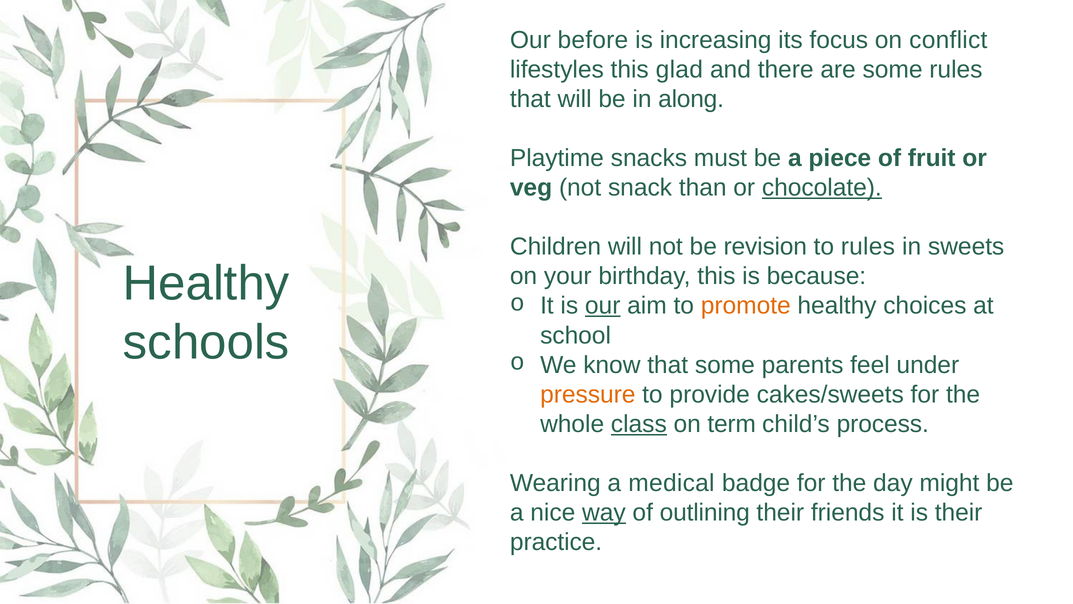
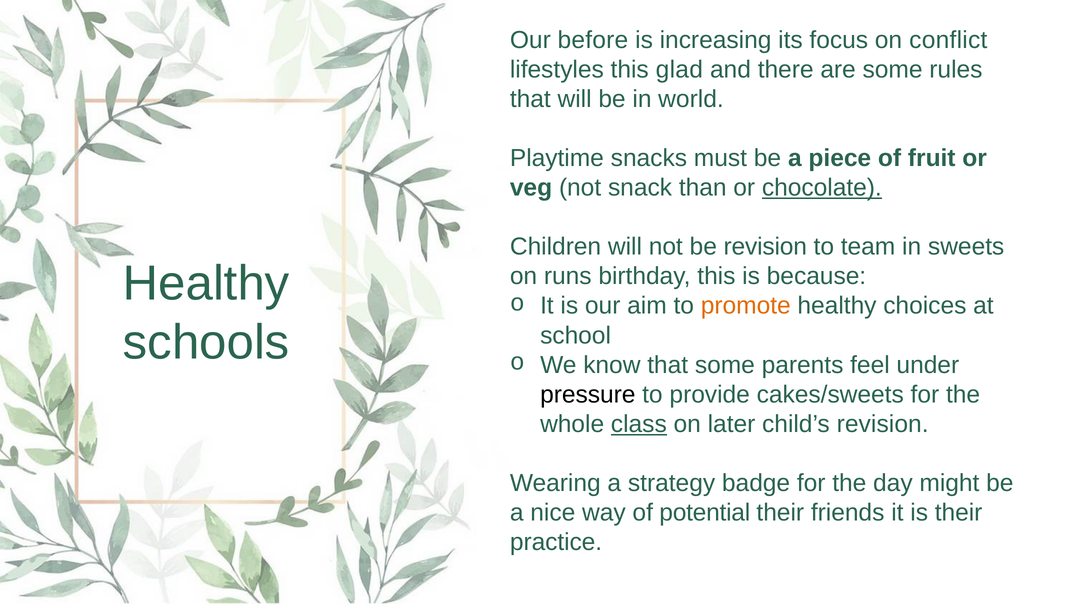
along: along -> world
to rules: rules -> team
your: your -> runs
our at (603, 306) underline: present -> none
pressure colour: orange -> black
term: term -> later
child’s process: process -> revision
medical: medical -> strategy
way underline: present -> none
outlining: outlining -> potential
